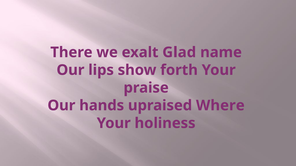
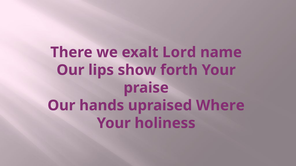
Glad: Glad -> Lord
